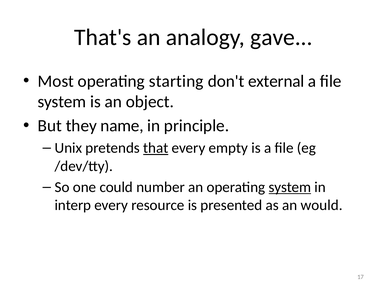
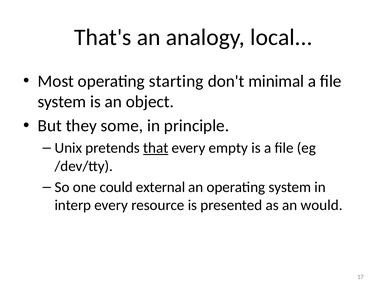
gave: gave -> local
external: external -> minimal
name: name -> some
number: number -> external
system at (290, 187) underline: present -> none
